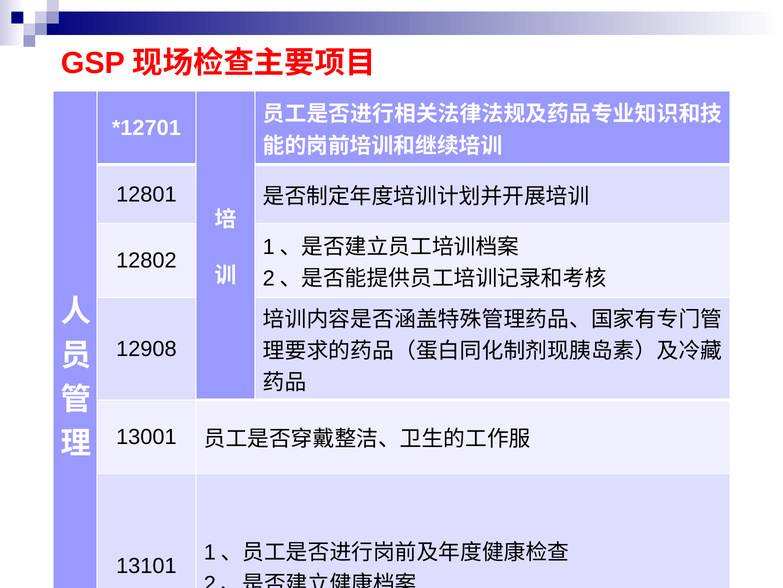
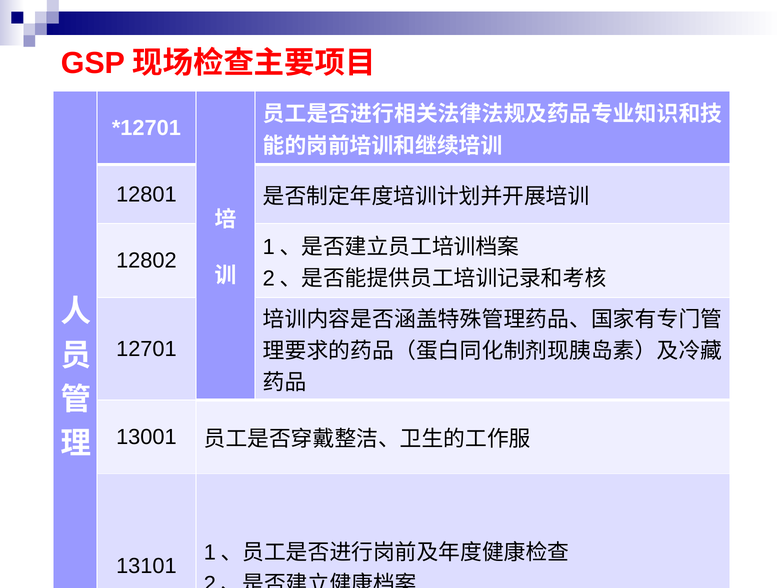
12908: 12908 -> 12701
